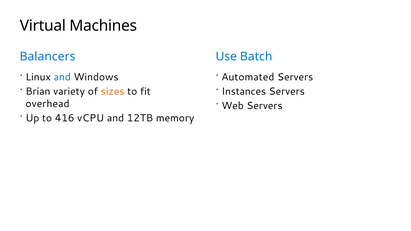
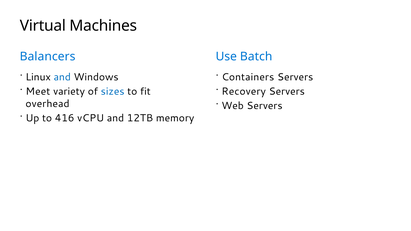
Automated: Automated -> Containers
Brian: Brian -> Meet
sizes colour: orange -> blue
Instances: Instances -> Recovery
